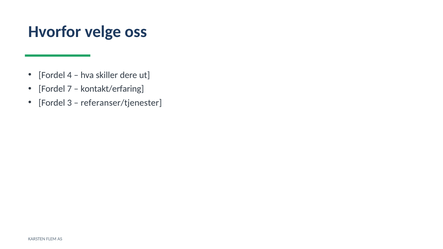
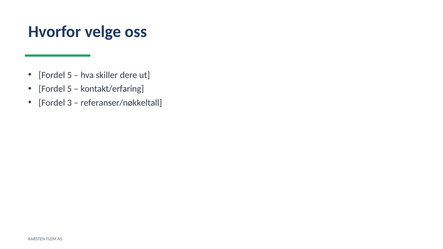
4 at (69, 75): 4 -> 5
7 at (69, 89): 7 -> 5
referanser/tjenester: referanser/tjenester -> referanser/nøkkeltall
